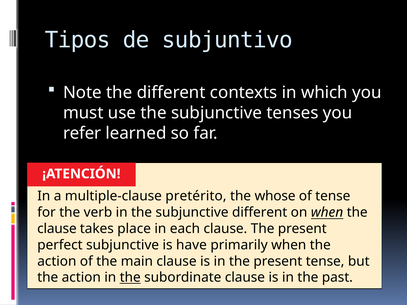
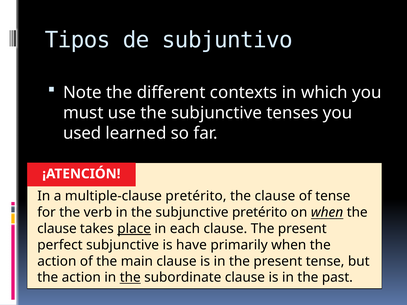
refer: refer -> used
whose at (275, 196): whose -> clause
subjunctive different: different -> pretérito
place underline: none -> present
